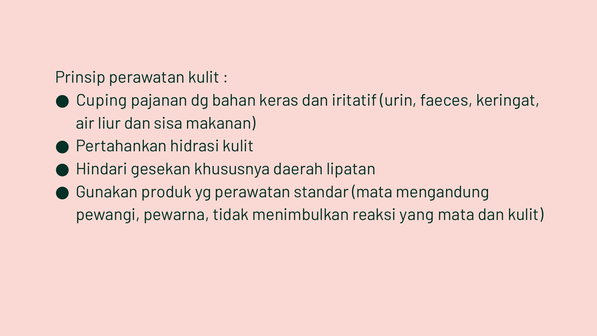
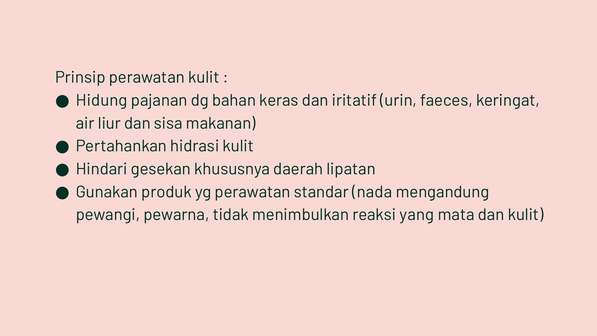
Cuping: Cuping -> Hidung
standar mata: mata -> nada
